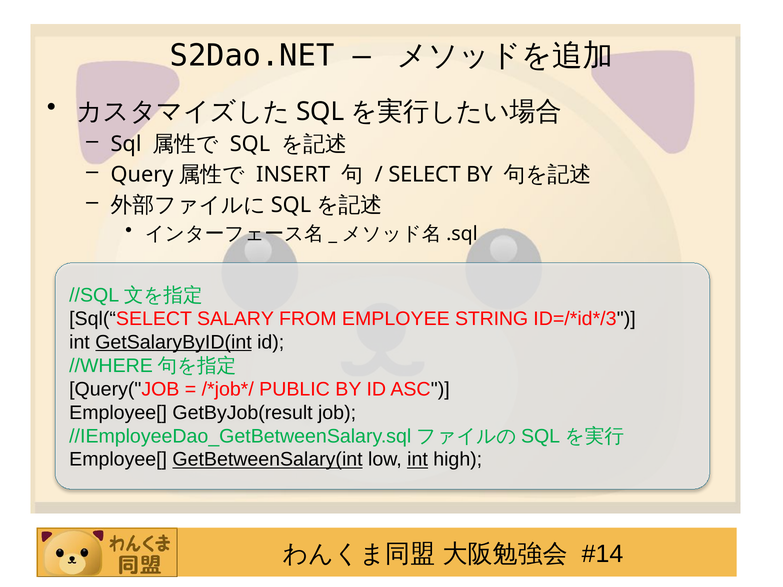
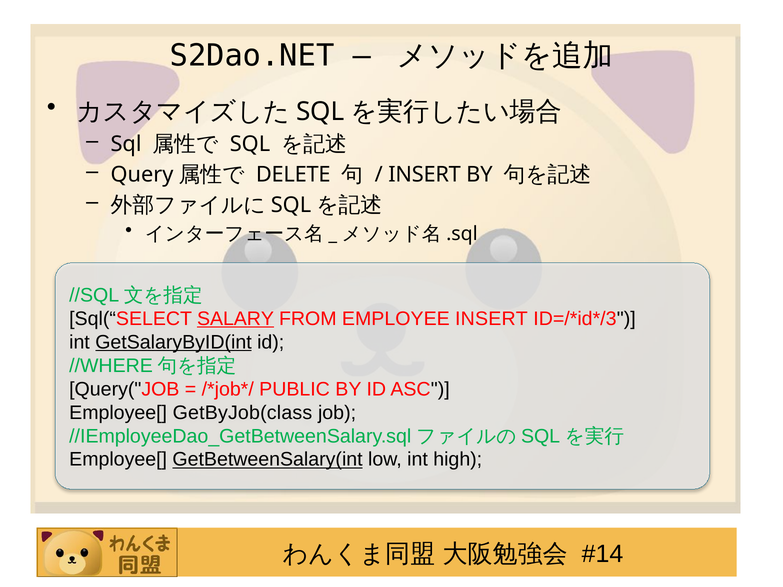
INSERT: INSERT -> DELETE
SELECT at (425, 175): SELECT -> INSERT
SALARY underline: none -> present
EMPLOYEE STRING: STRING -> INSERT
GetByJob(result: GetByJob(result -> GetByJob(class
int at (417, 460) underline: present -> none
